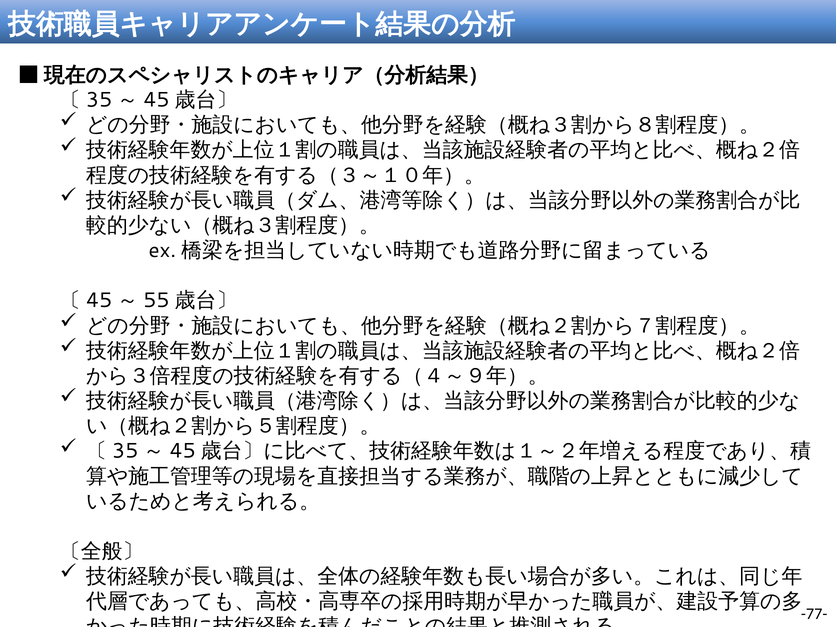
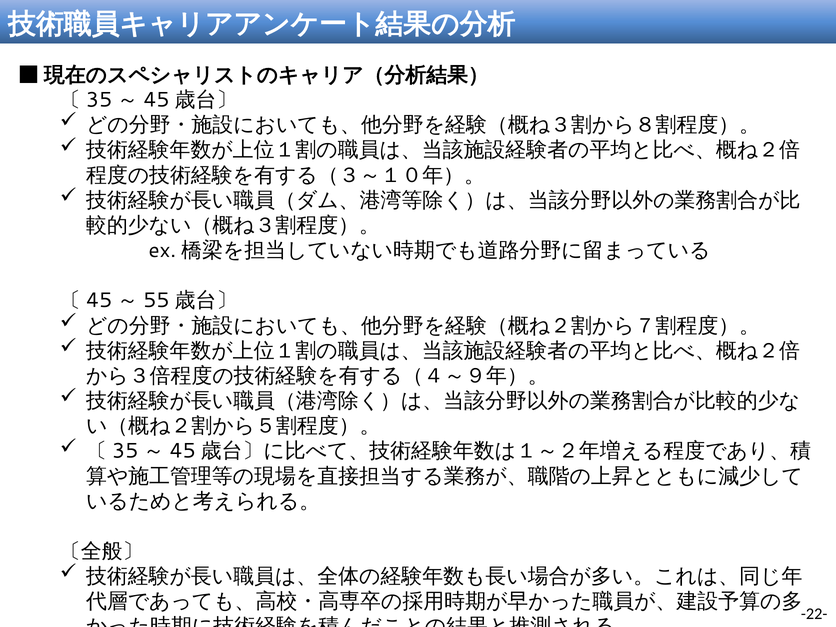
-77-: -77- -> -22-
